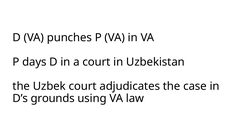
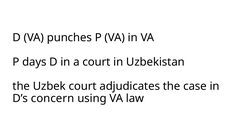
grounds: grounds -> concern
